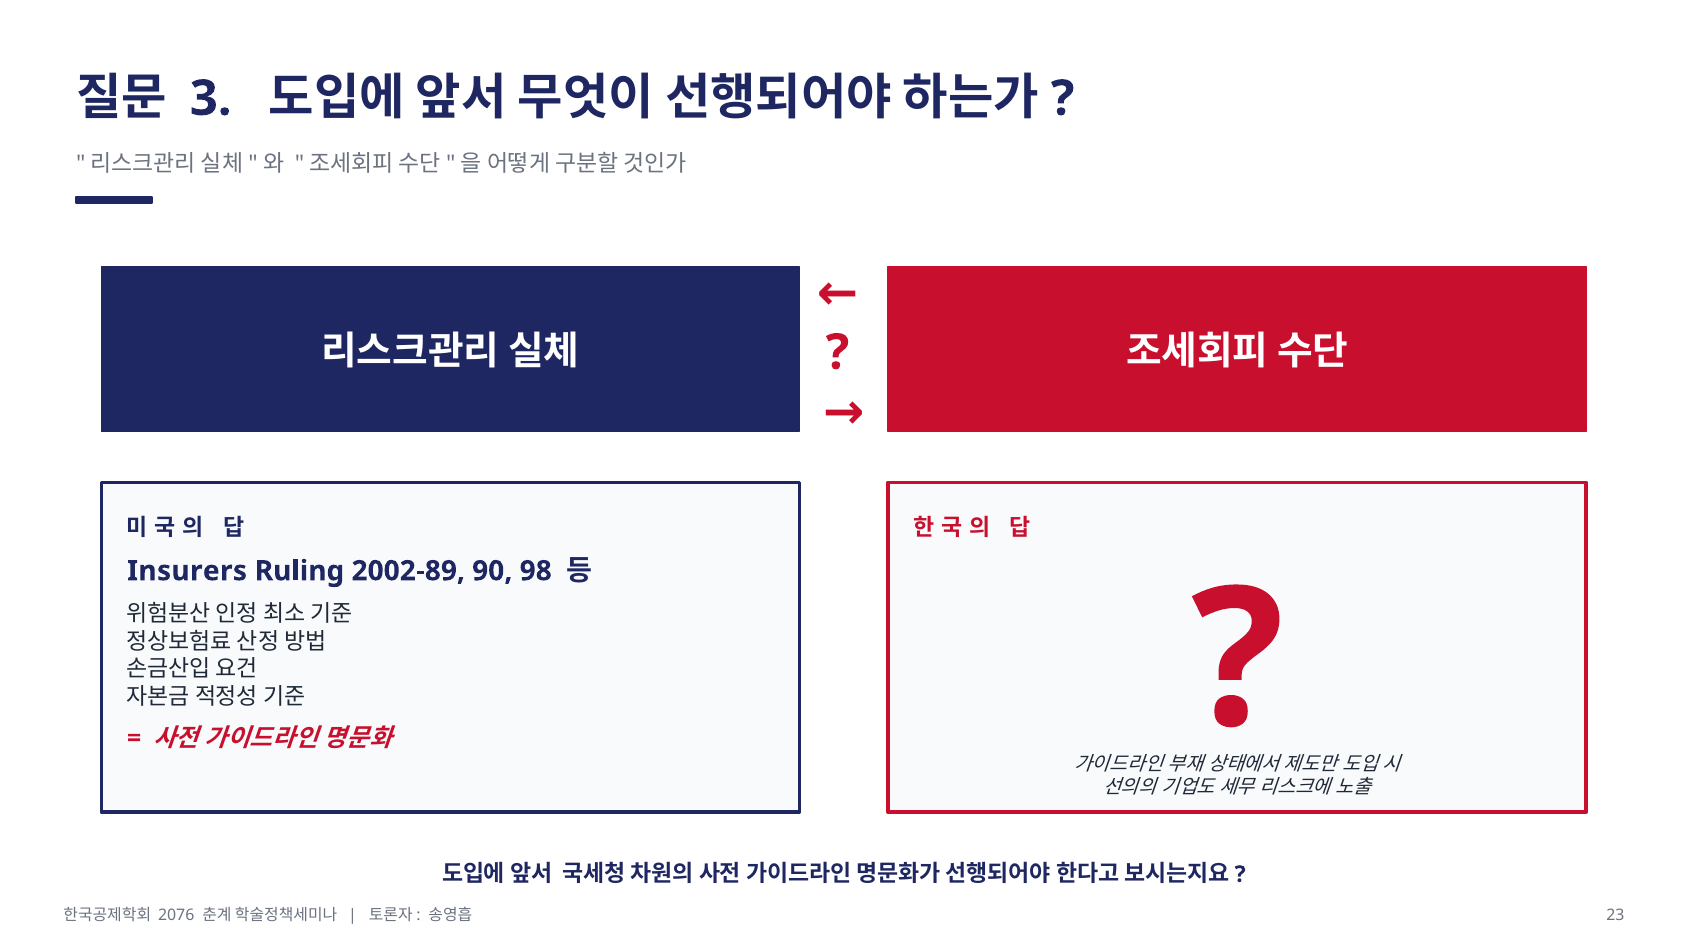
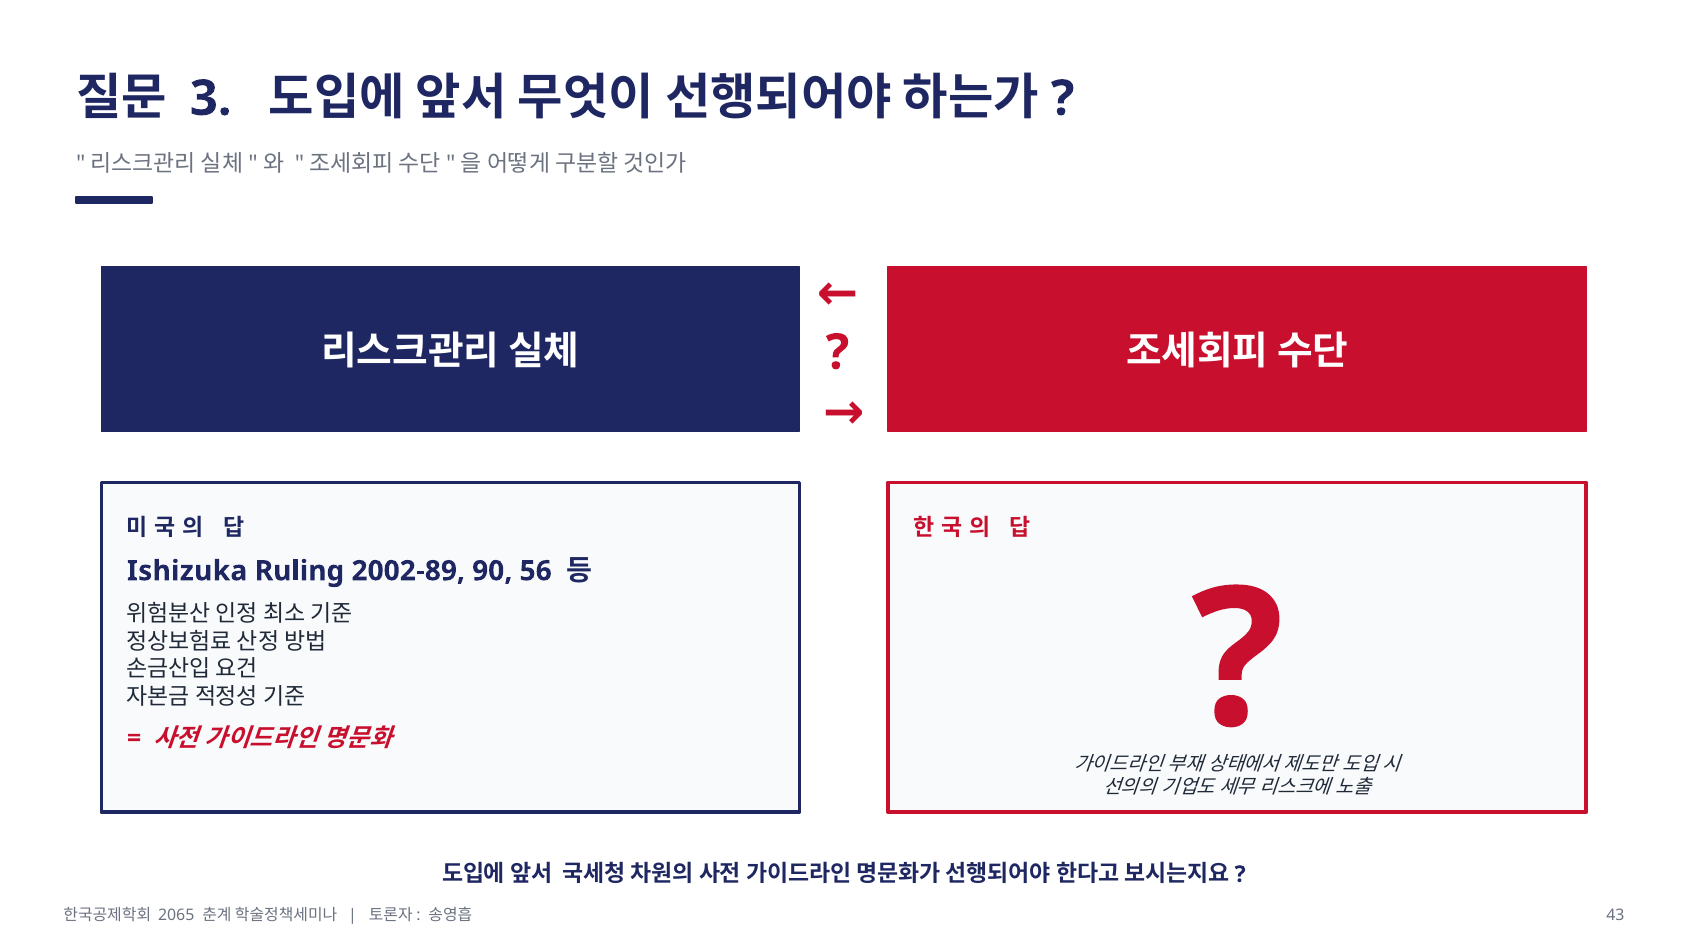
Insurers: Insurers -> Ishizuka
98: 98 -> 56
2076: 2076 -> 2065
23: 23 -> 43
